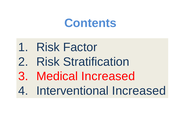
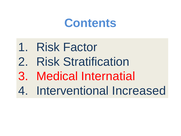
Medical Increased: Increased -> Internatial
